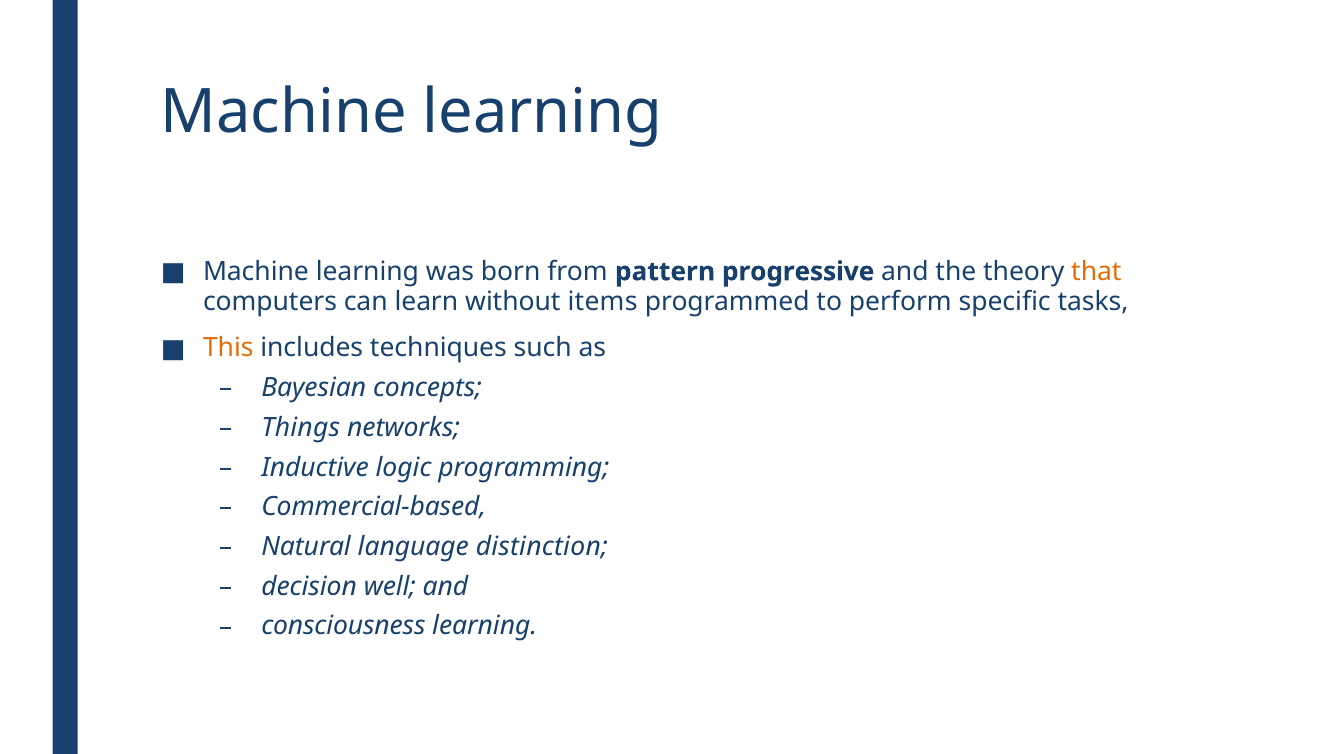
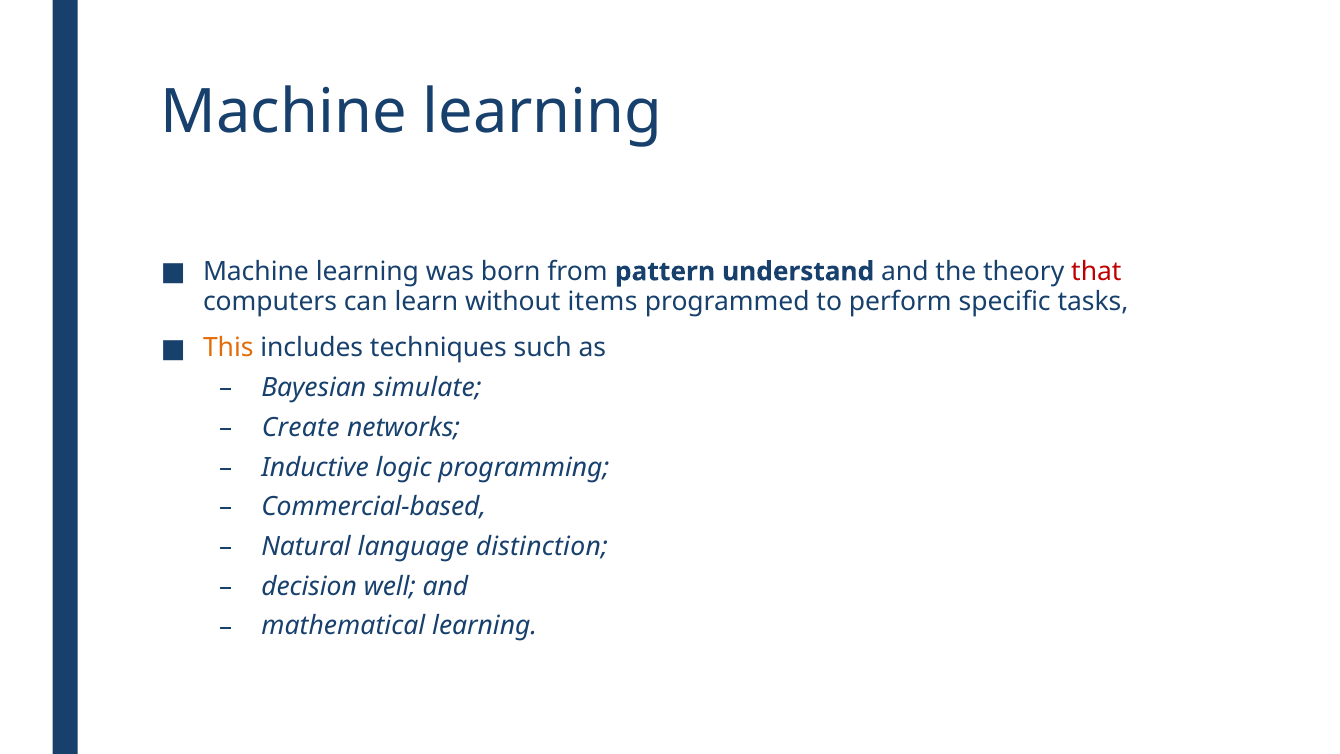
progressive: progressive -> understand
that colour: orange -> red
concepts: concepts -> simulate
Things: Things -> Create
consciousness: consciousness -> mathematical
